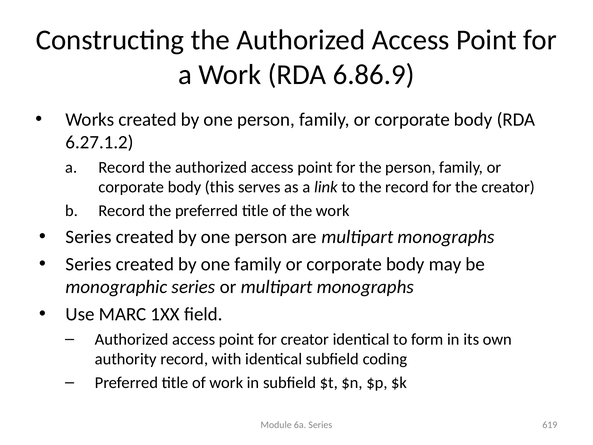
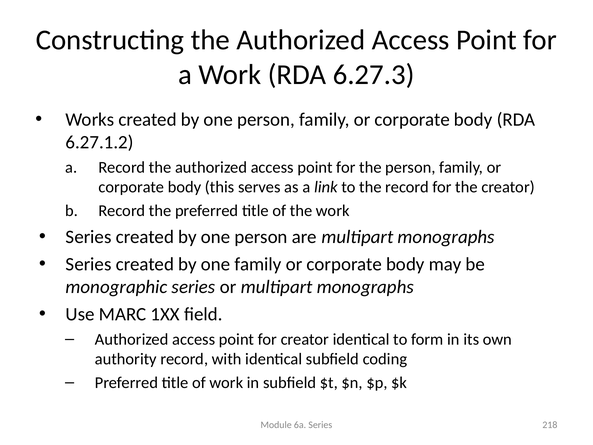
6.86.9: 6.86.9 -> 6.27.3
619: 619 -> 218
